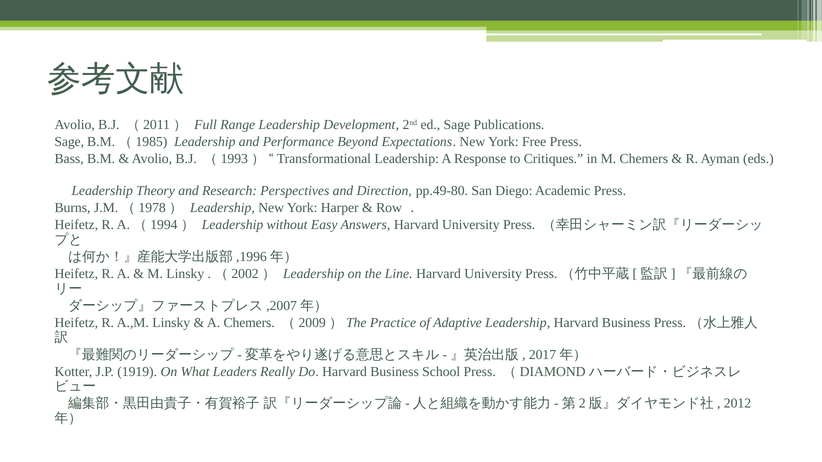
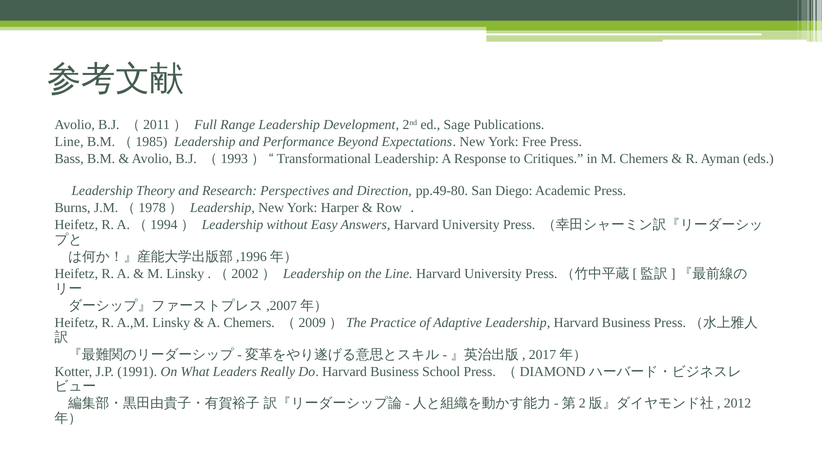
Sage at (69, 142): Sage -> Line
1919: 1919 -> 1991
